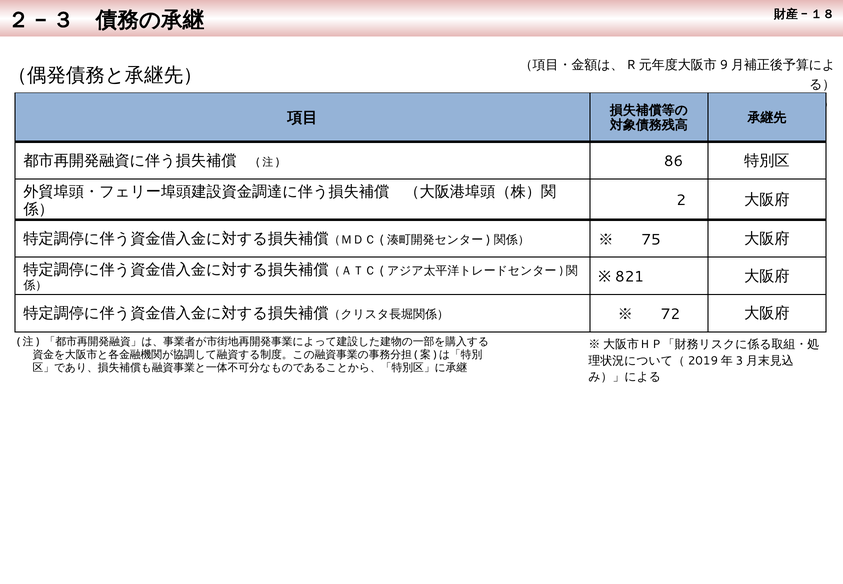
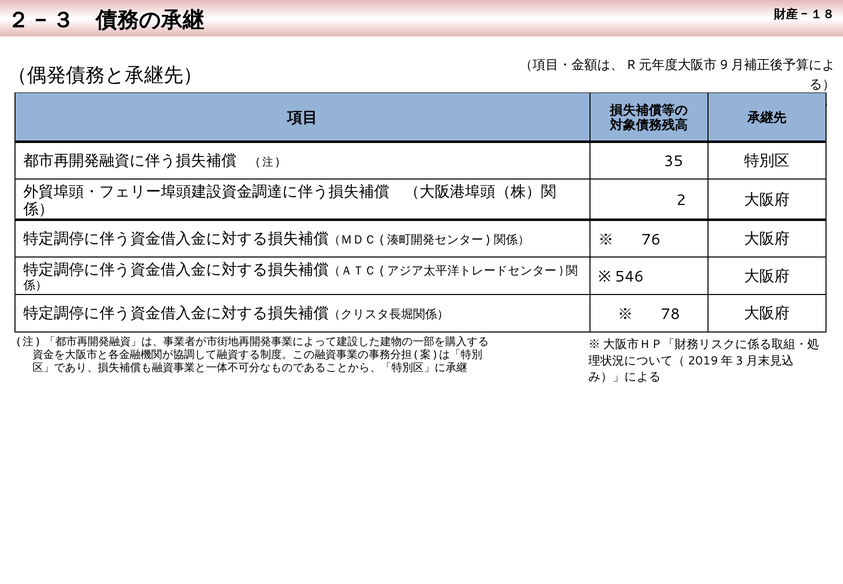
86: 86 -> 35
75: 75 -> 76
821: 821 -> 546
72: 72 -> 78
